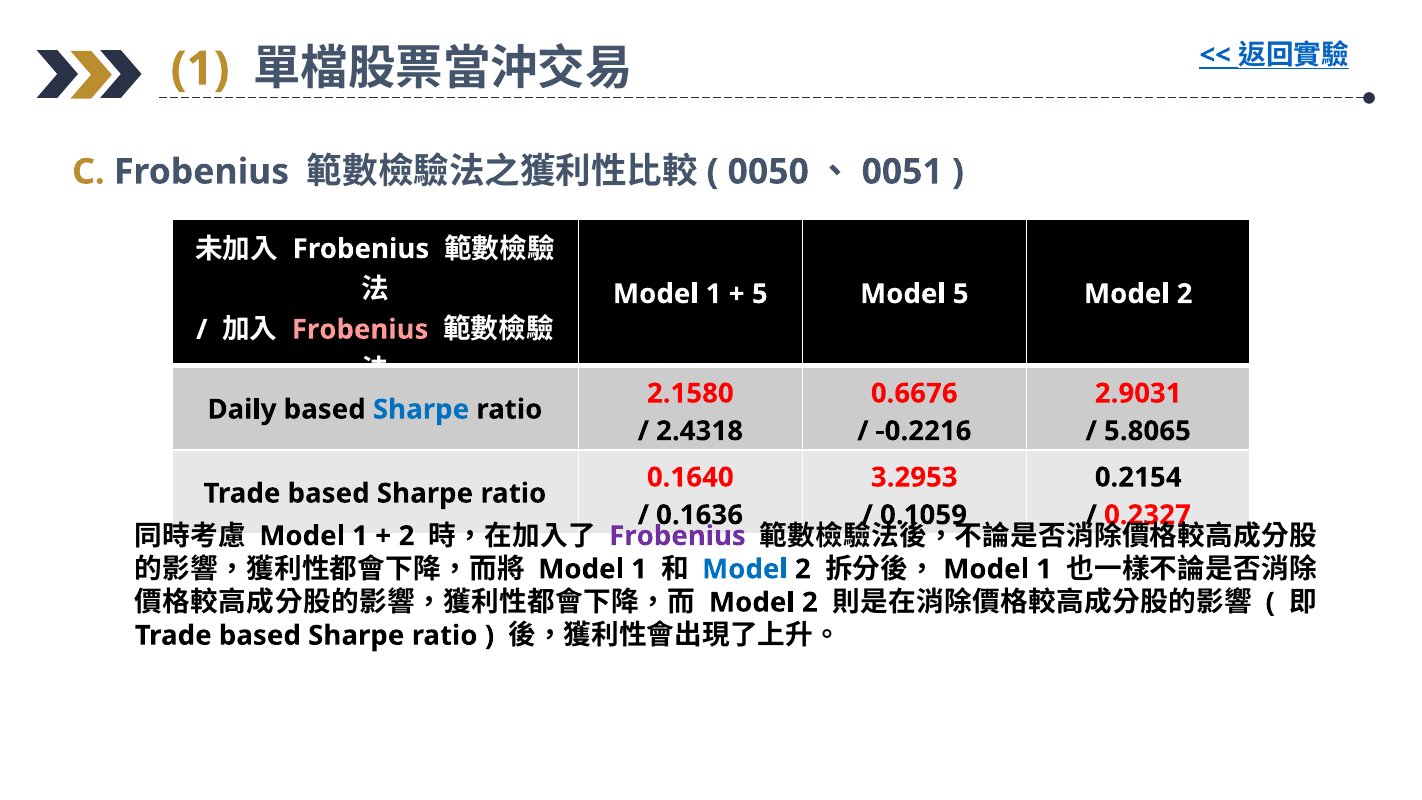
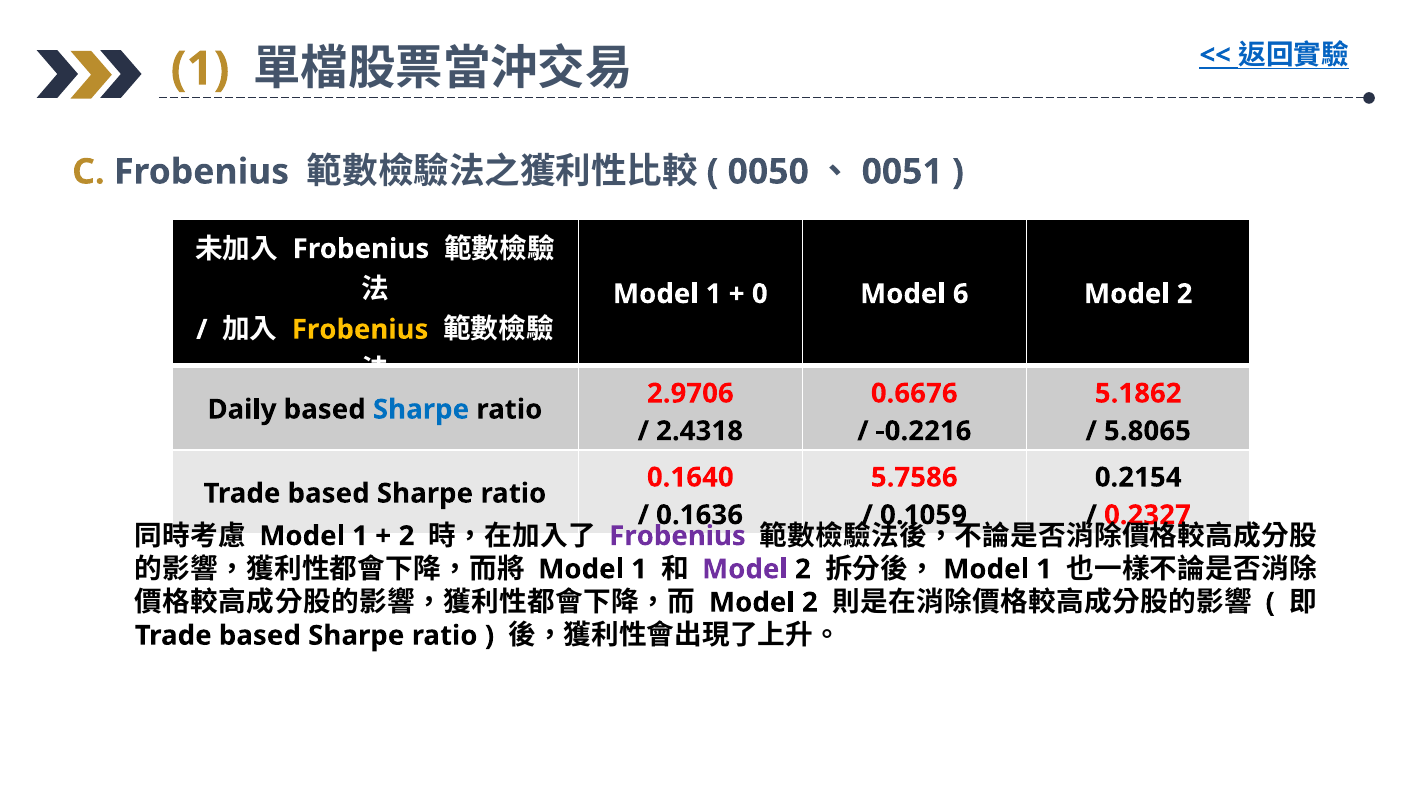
5 at (760, 294): 5 -> 0
Model 5: 5 -> 6
Frobenius at (360, 330) colour: pink -> yellow
2.1580: 2.1580 -> 2.9706
2.9031: 2.9031 -> 5.1862
3.2953: 3.2953 -> 5.7586
Model at (745, 569) colour: blue -> purple
